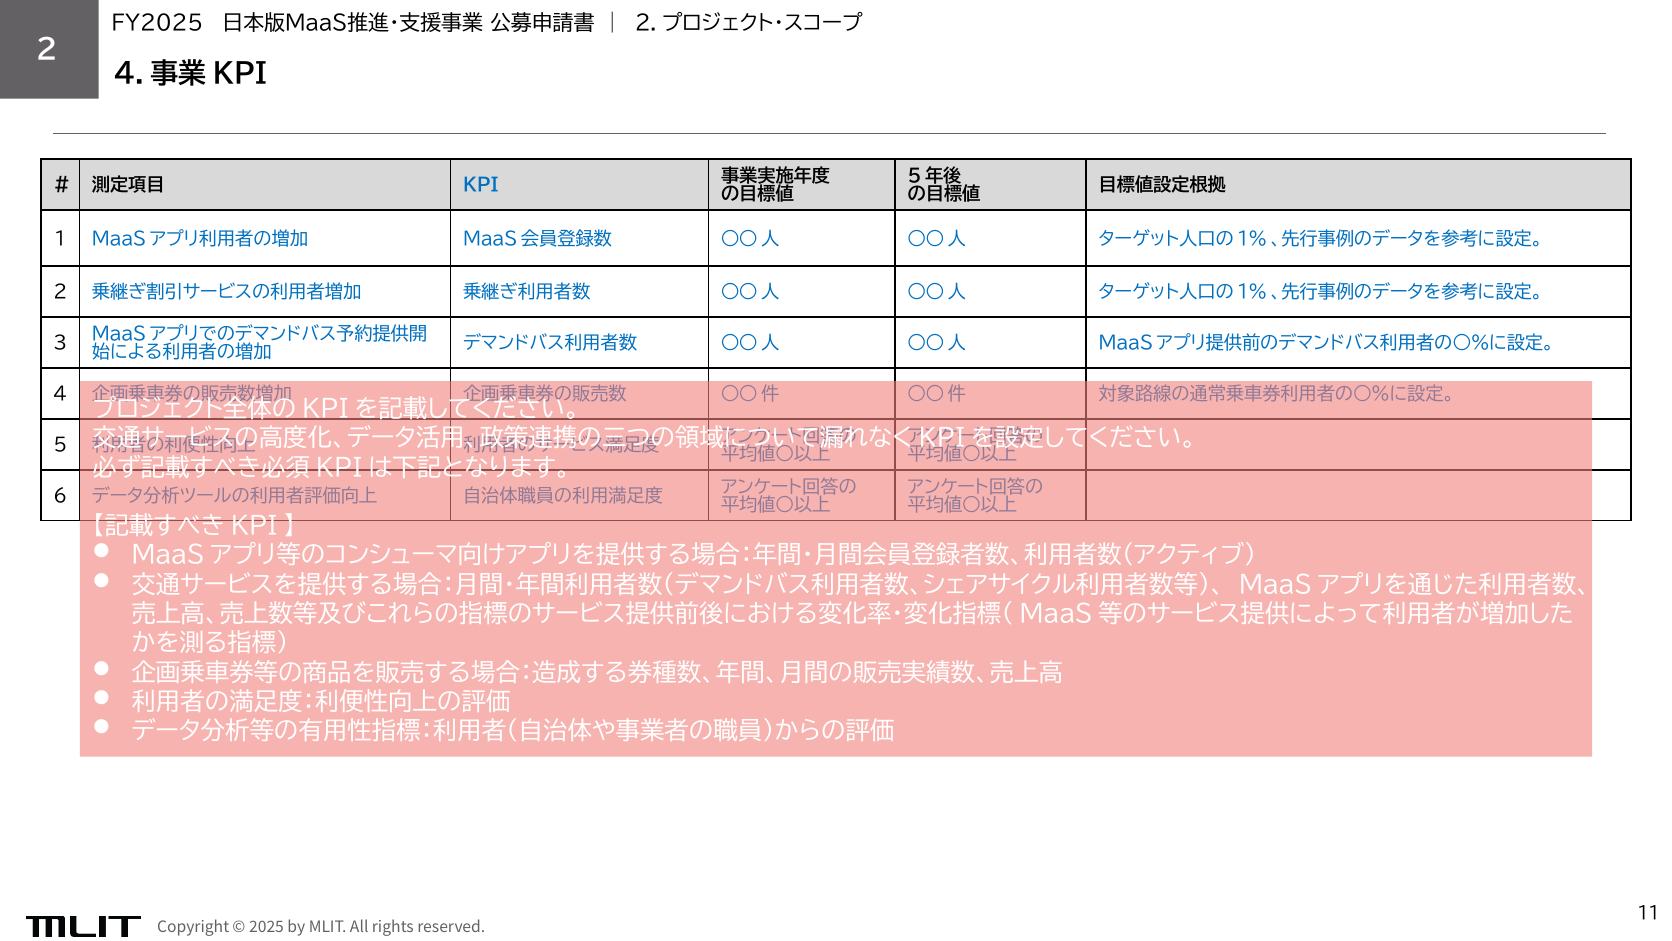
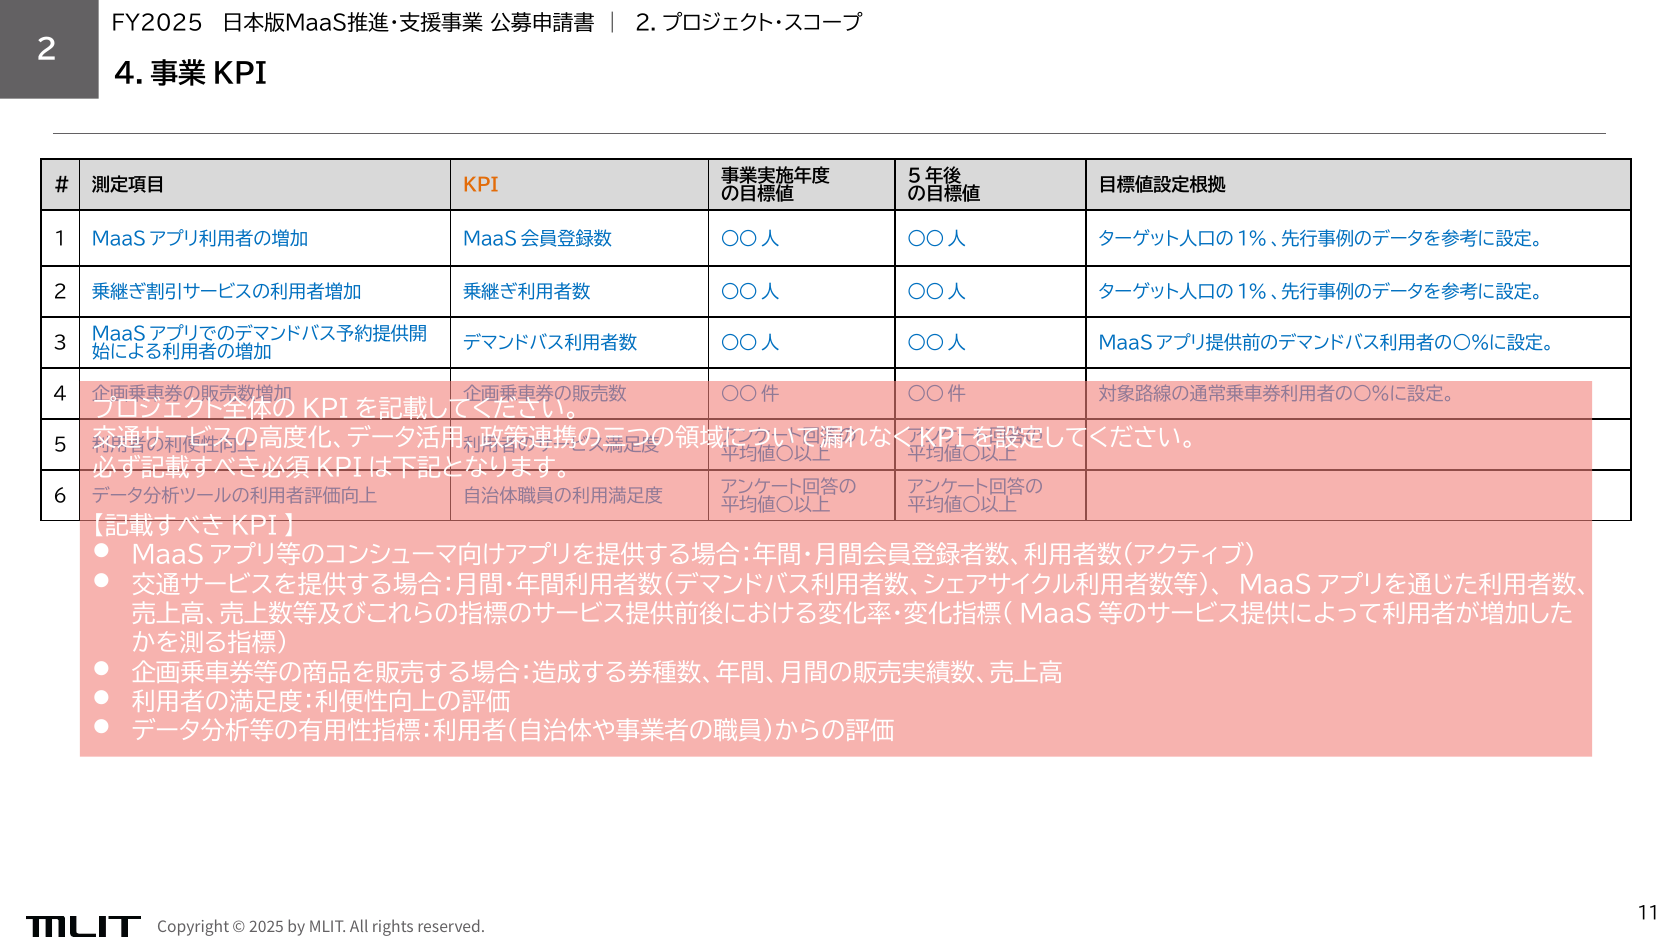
KPI colour: blue -> orange
